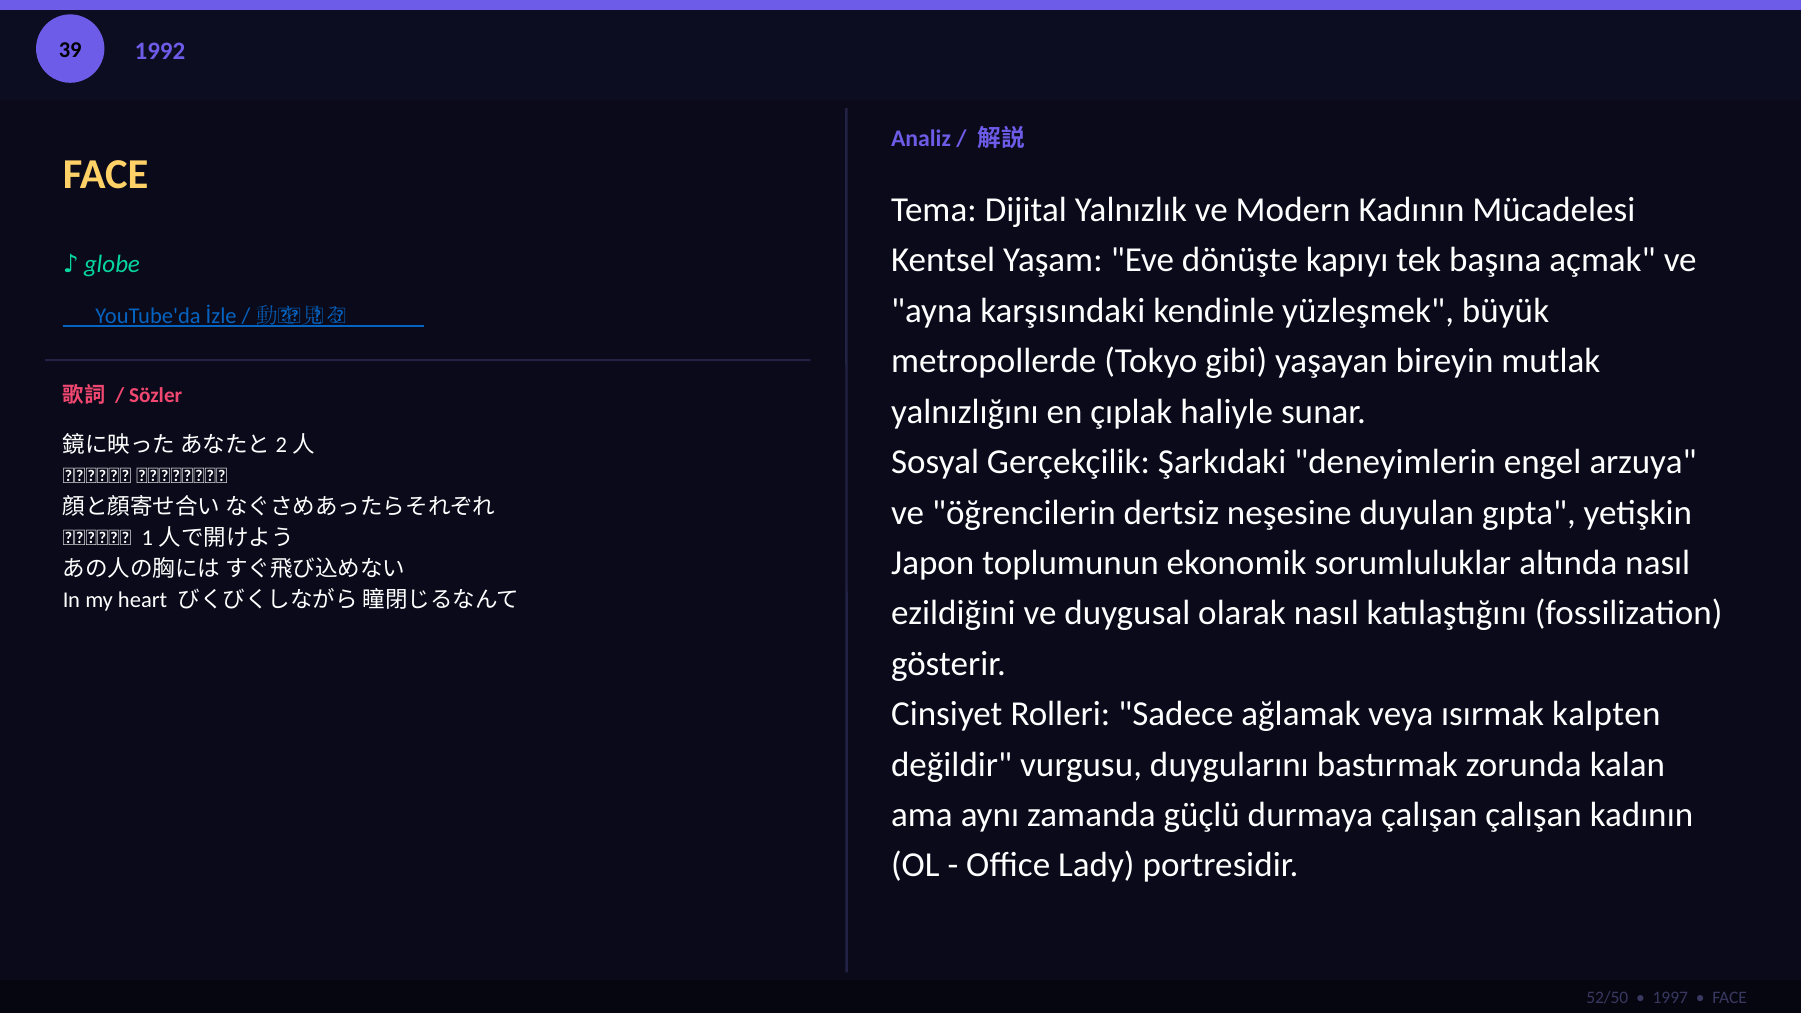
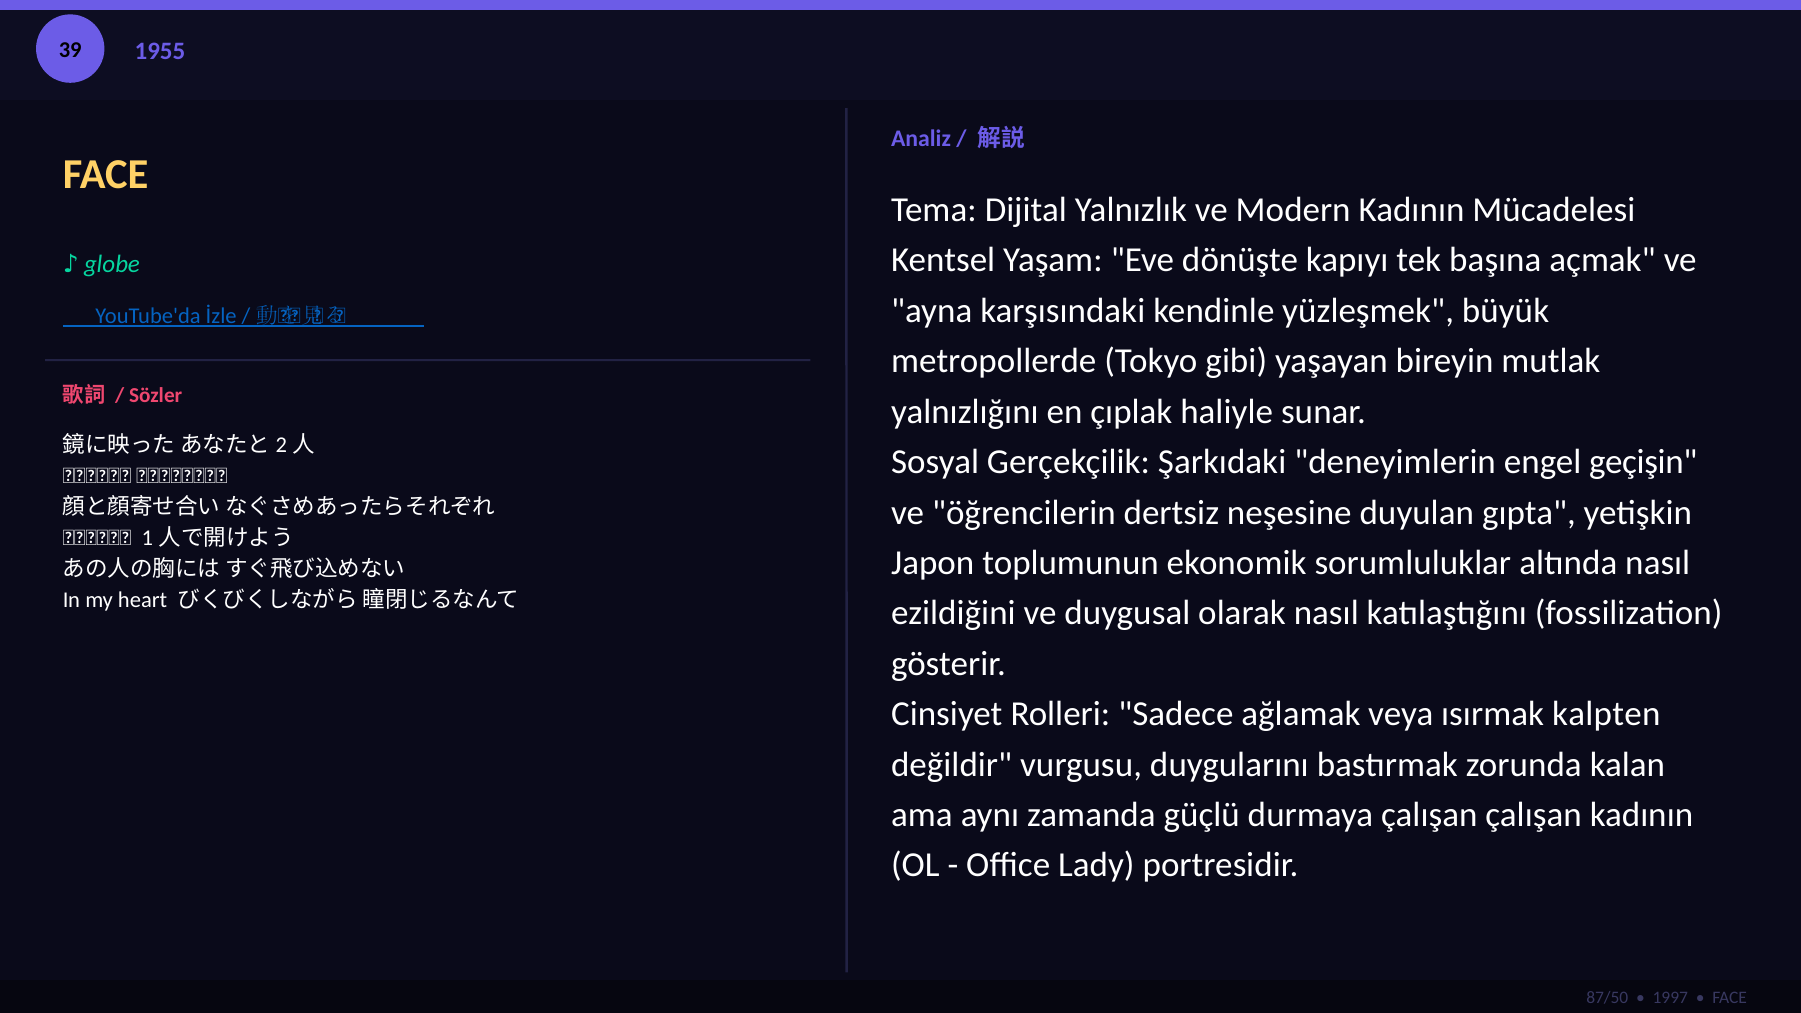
1992: 1992 -> 1955
arzuya: arzuya -> geçişin
52/50: 52/50 -> 87/50
